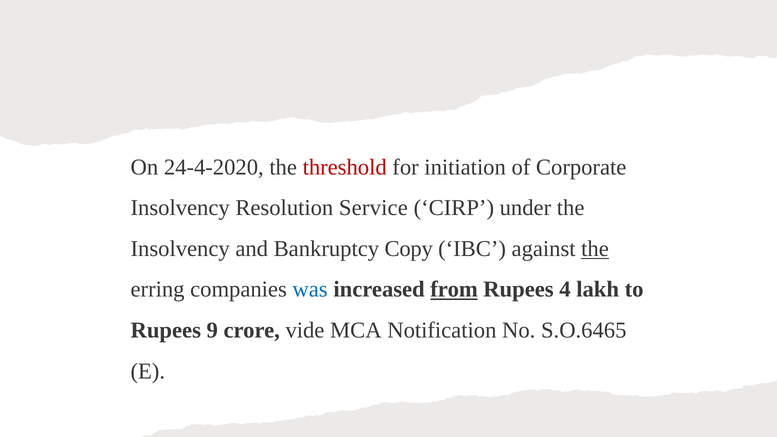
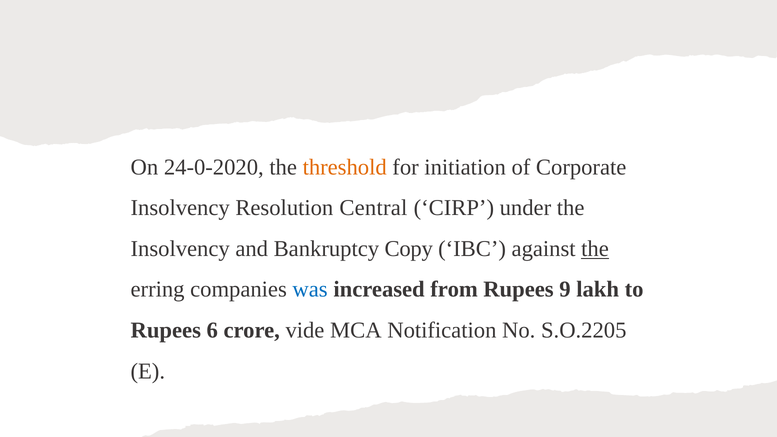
24-4-2020: 24-4-2020 -> 24-0-2020
threshold colour: red -> orange
Service: Service -> Central
from underline: present -> none
4: 4 -> 9
9: 9 -> 6
S.O.6465: S.O.6465 -> S.O.2205
